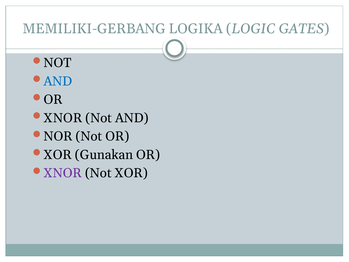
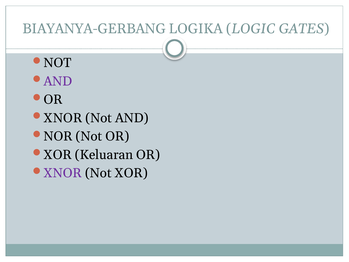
MEMILIKI-GERBANG: MEMILIKI-GERBANG -> BIAYANYA-GERBANG
AND at (58, 81) colour: blue -> purple
Gunakan: Gunakan -> Keluaran
